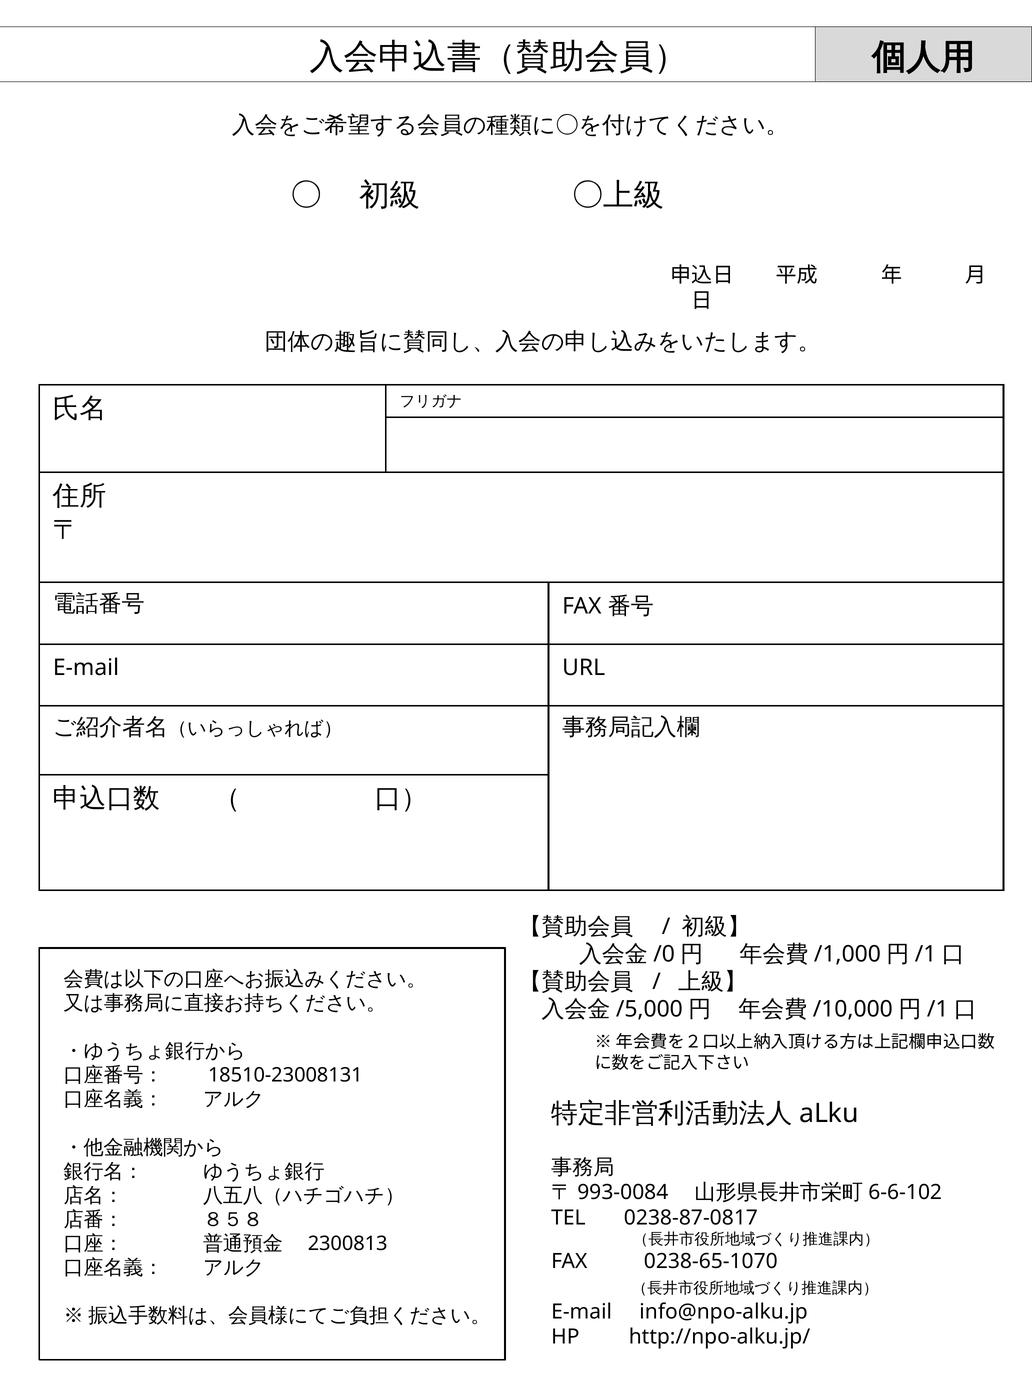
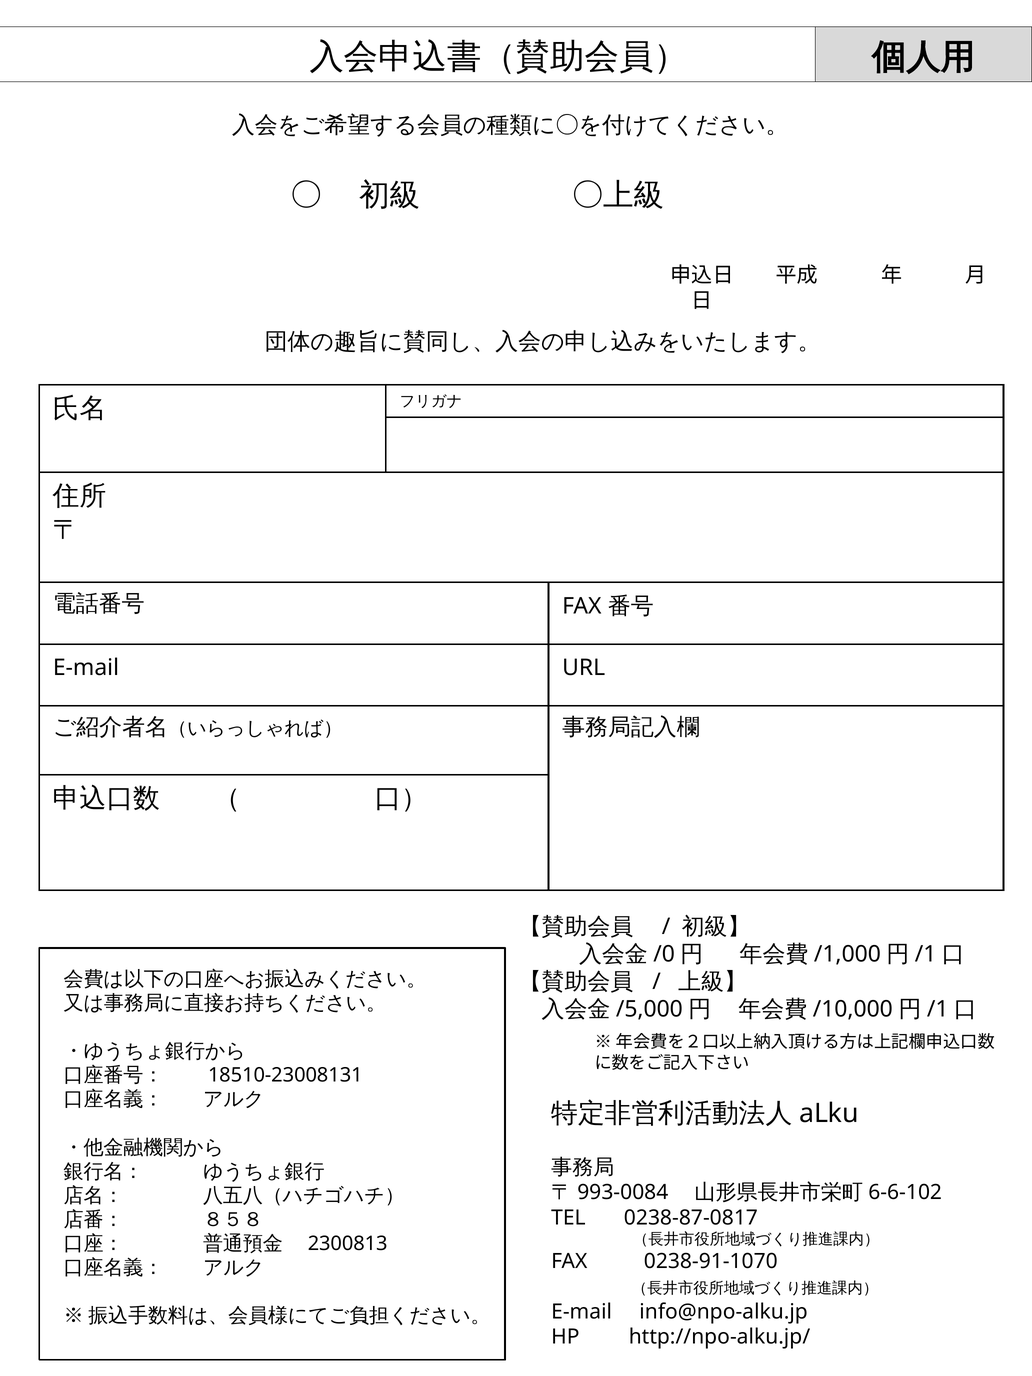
0238-65-1070: 0238-65-1070 -> 0238-91-1070
